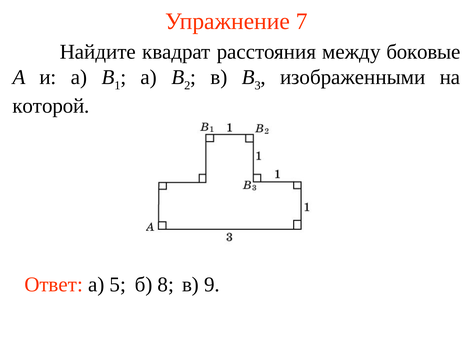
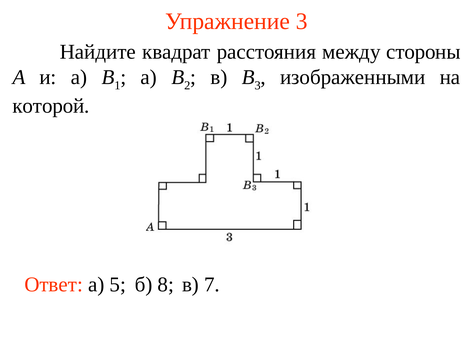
Упражнение 7: 7 -> 3
боковые: боковые -> стороны
9: 9 -> 7
